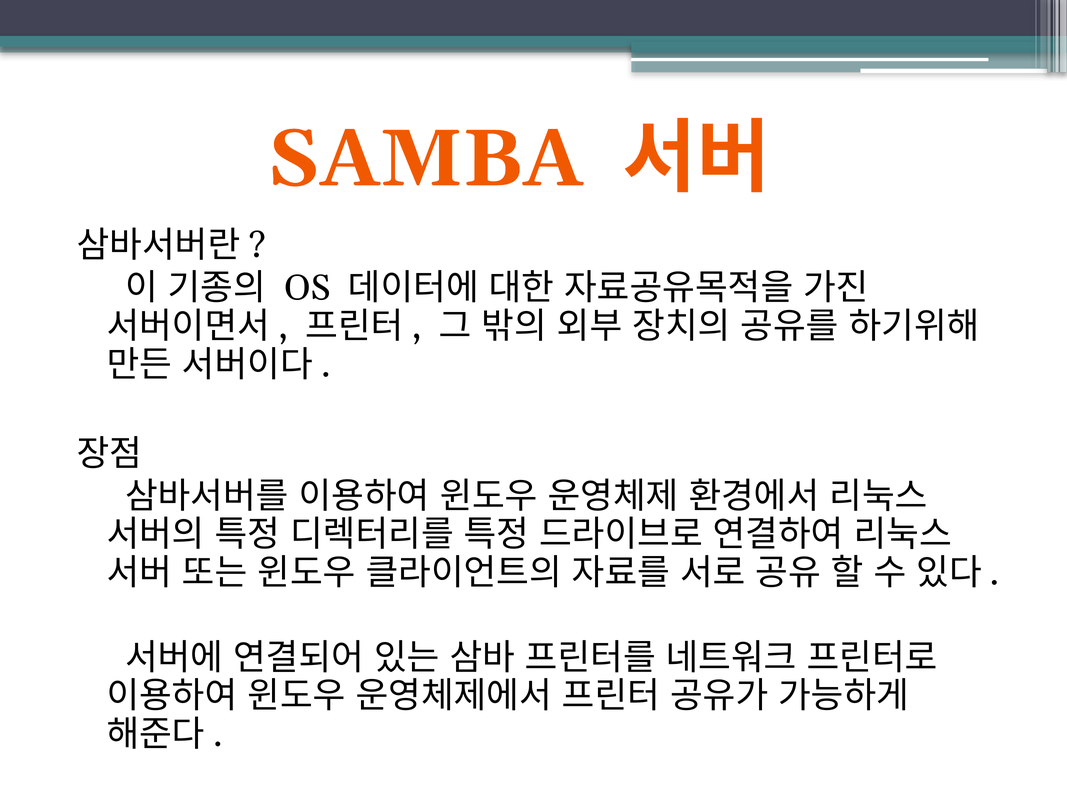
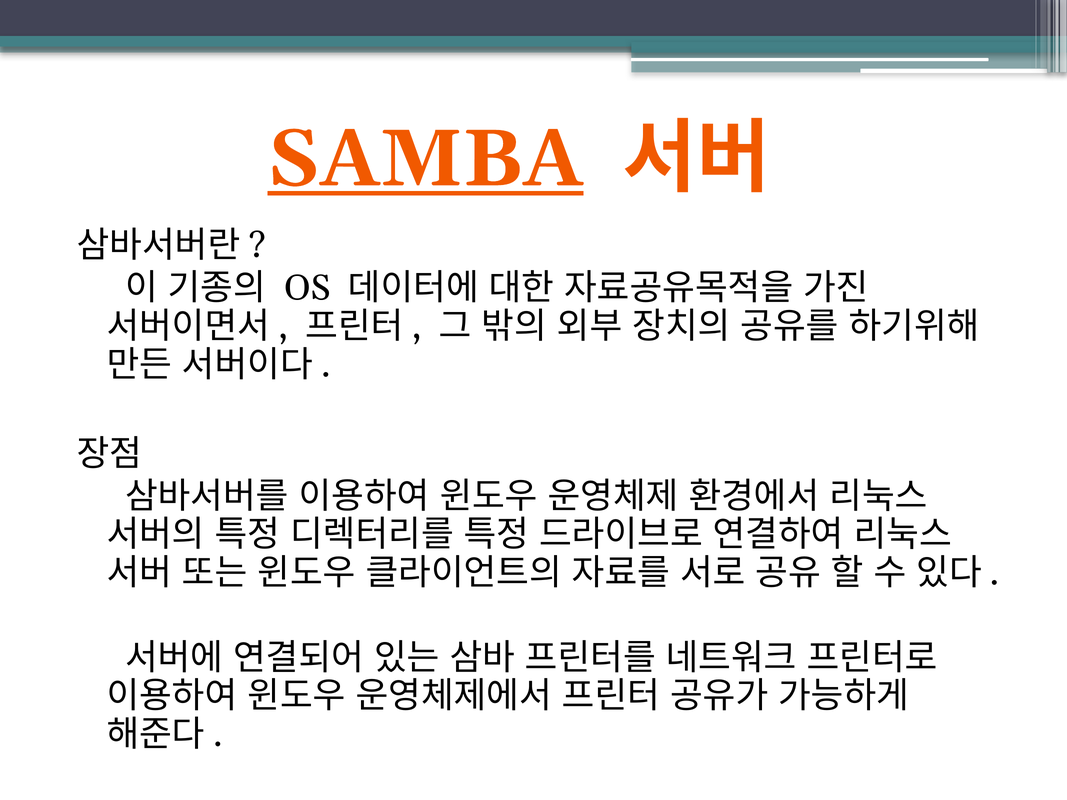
SAMBA underline: none -> present
